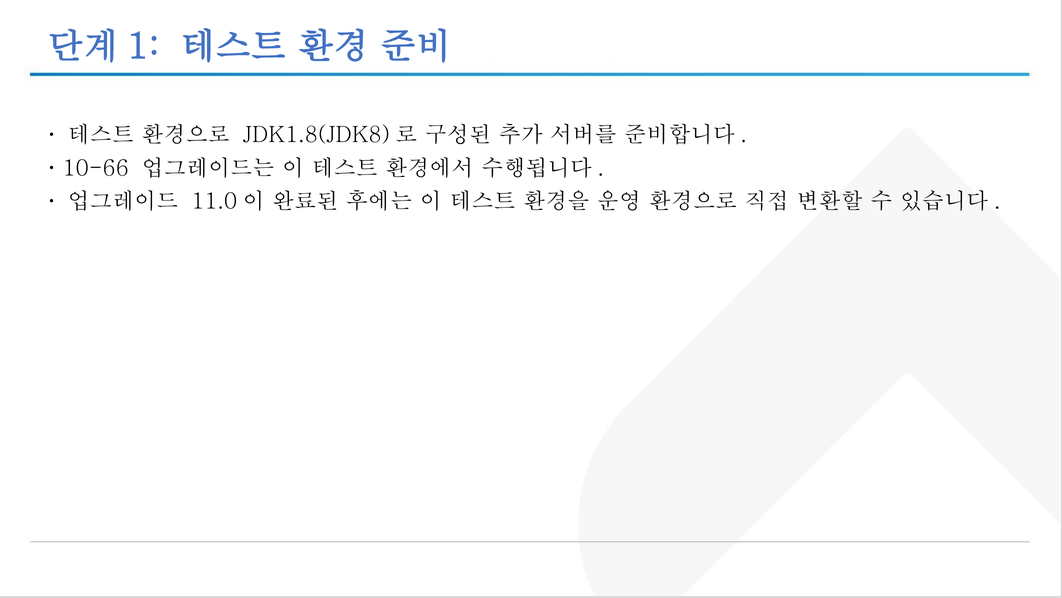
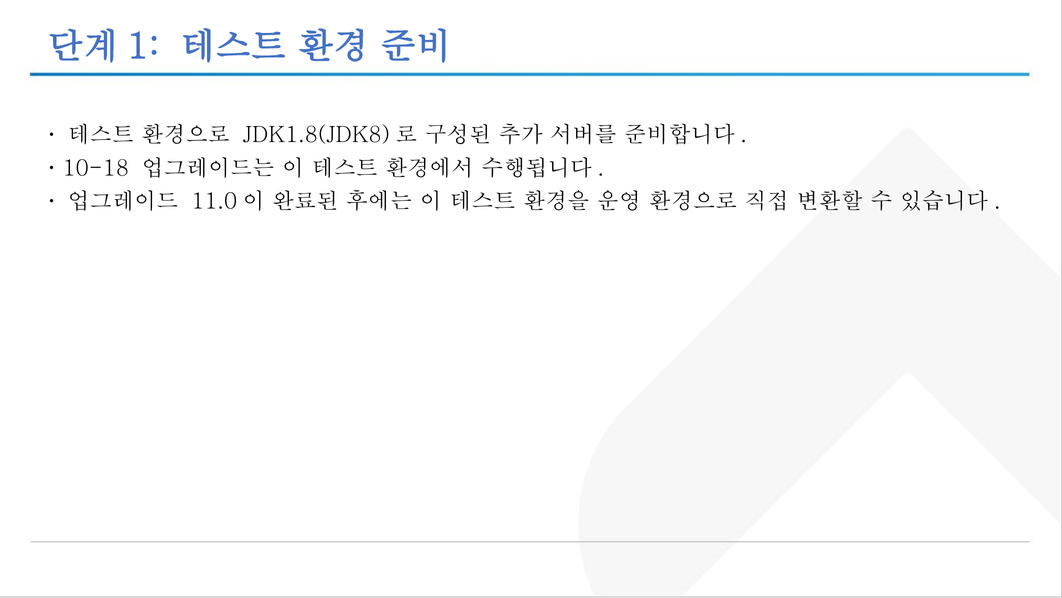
10-66: 10-66 -> 10-18
